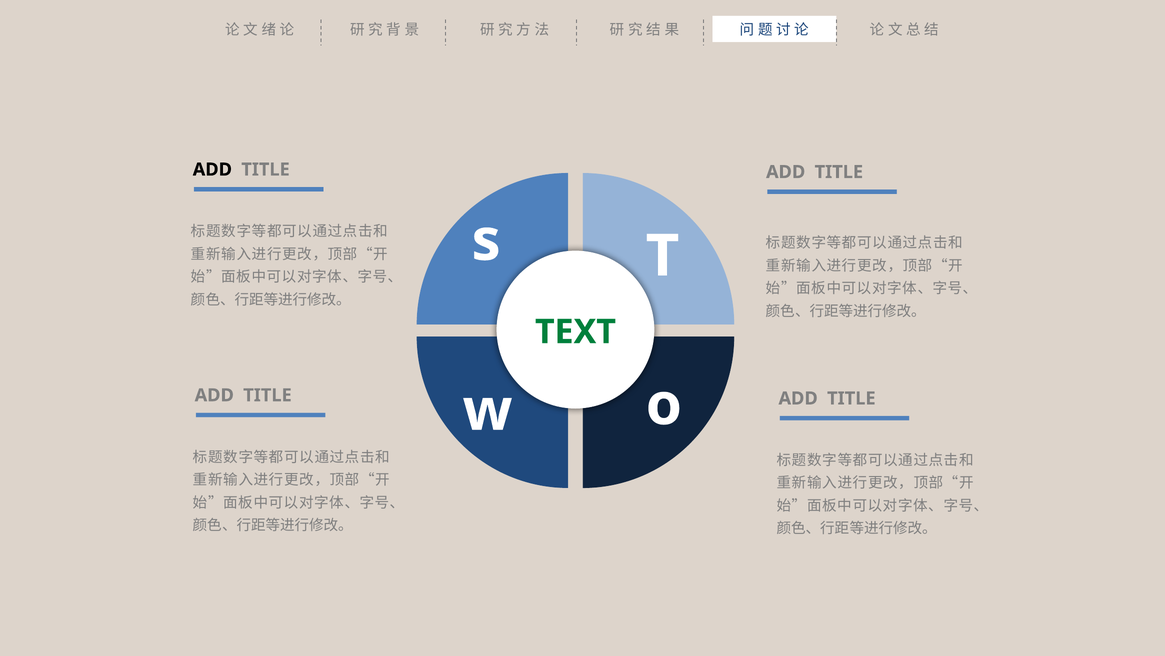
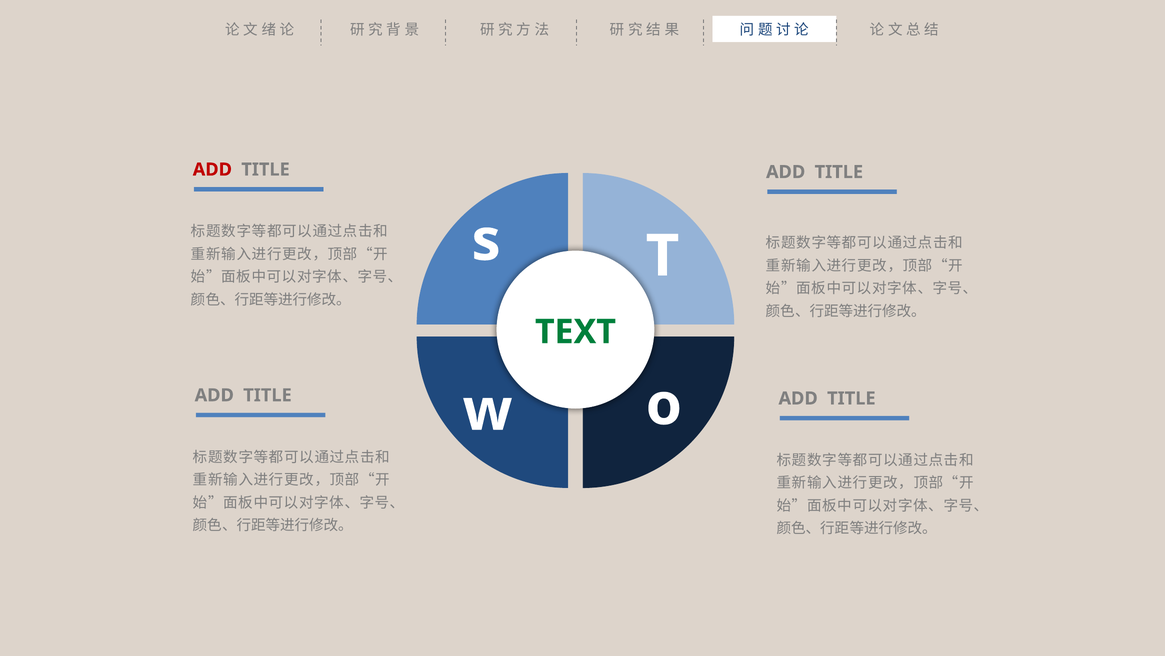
ADD at (212, 169) colour: black -> red
